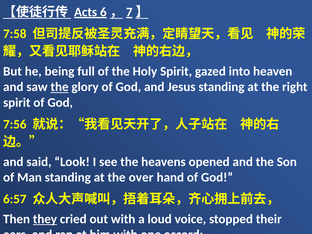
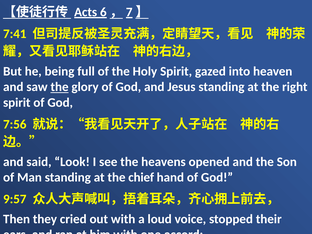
7:58: 7:58 -> 7:41
over: over -> chief
6:57: 6:57 -> 9:57
they underline: present -> none
